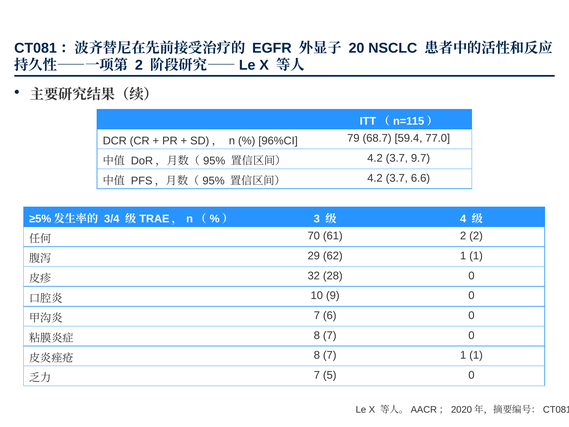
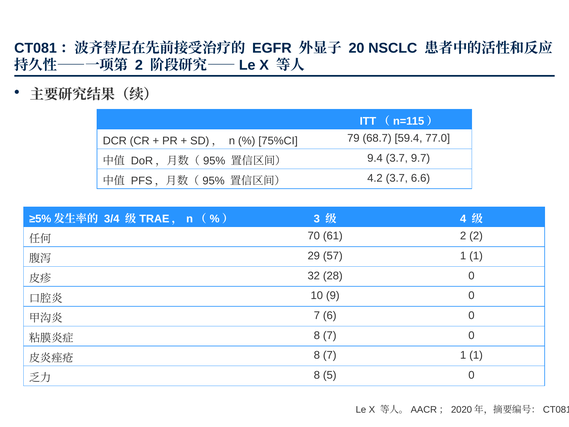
96%CI: 96%CI -> 75%CI
4.2 at (375, 158): 4.2 -> 9.4
62: 62 -> 57
7 at (317, 375): 7 -> 8
